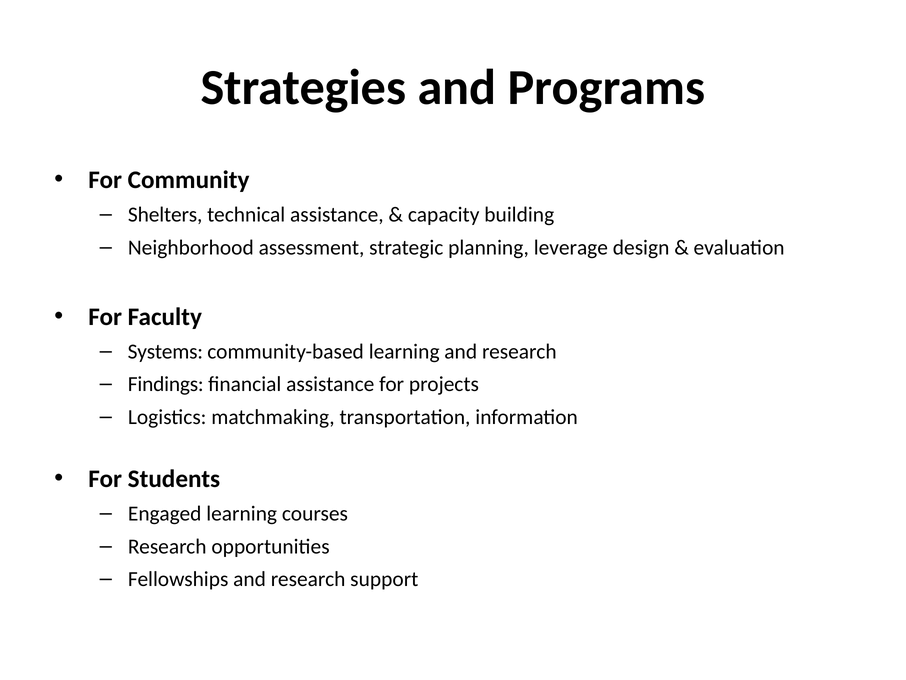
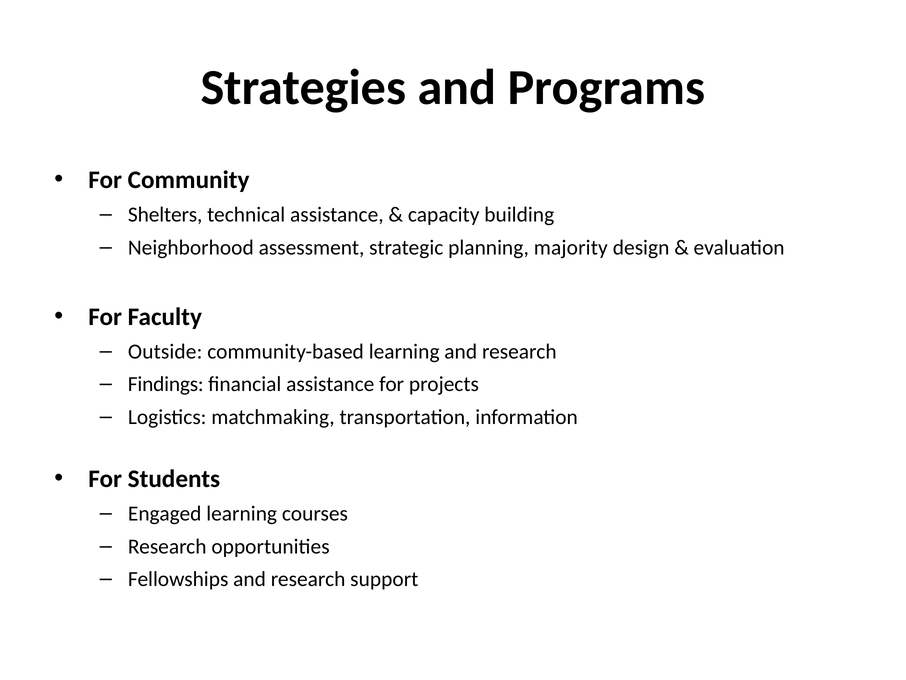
leverage: leverage -> majority
Systems: Systems -> Outside
